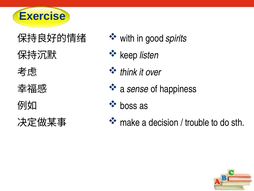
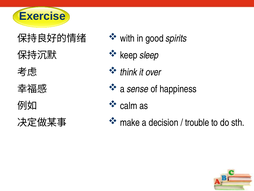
listen: listen -> sleep
boss: boss -> calm
